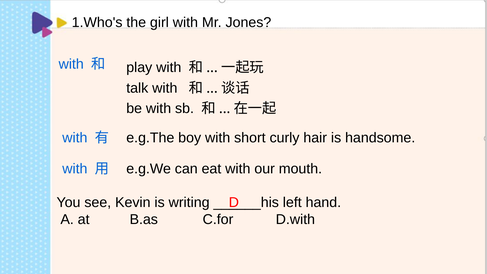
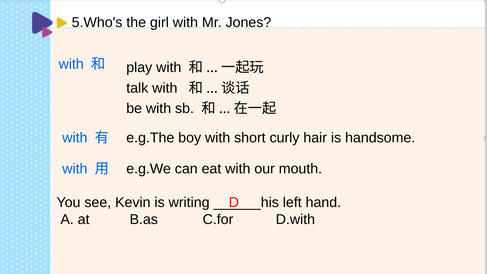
1.Who's: 1.Who's -> 5.Who's
